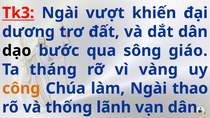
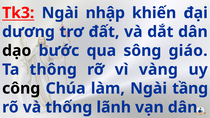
vượt: vượt -> nhập
tháng: tháng -> thông
công colour: orange -> black
thao: thao -> tầng
